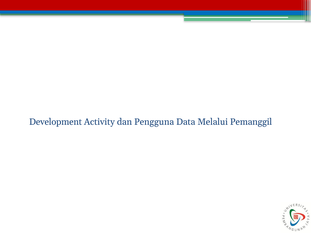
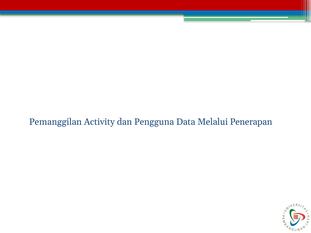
Development: Development -> Pemanggilan
Pemanggil: Pemanggil -> Penerapan
